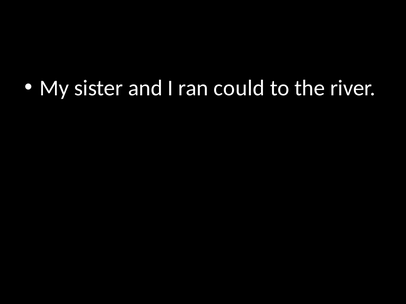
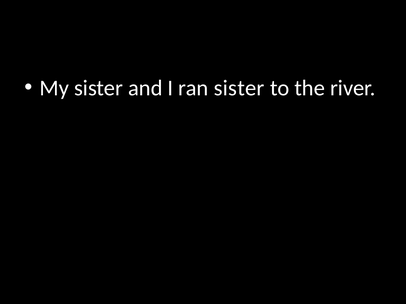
ran could: could -> sister
